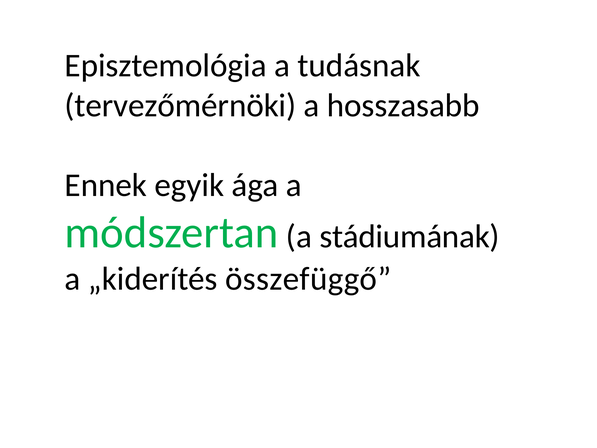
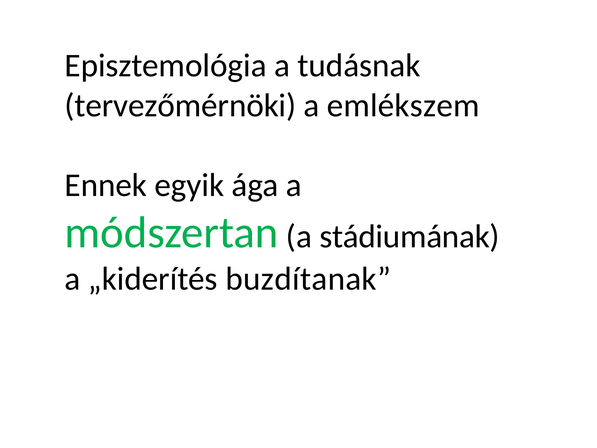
hosszasabb: hosszasabb -> emlékszem
összefüggő: összefüggő -> buzdítanak
